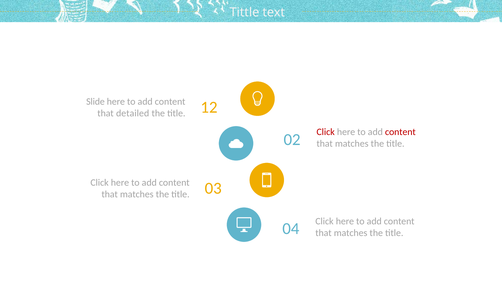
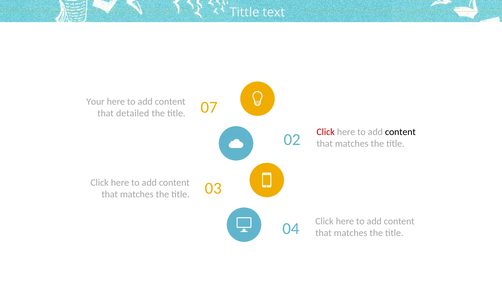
Slide: Slide -> Your
12: 12 -> 07
content at (400, 132) colour: red -> black
